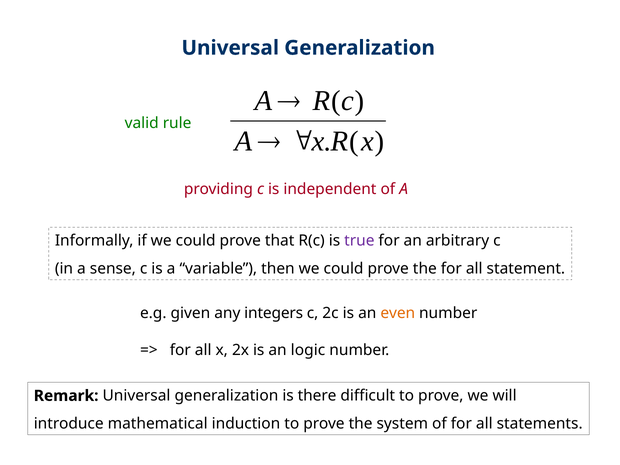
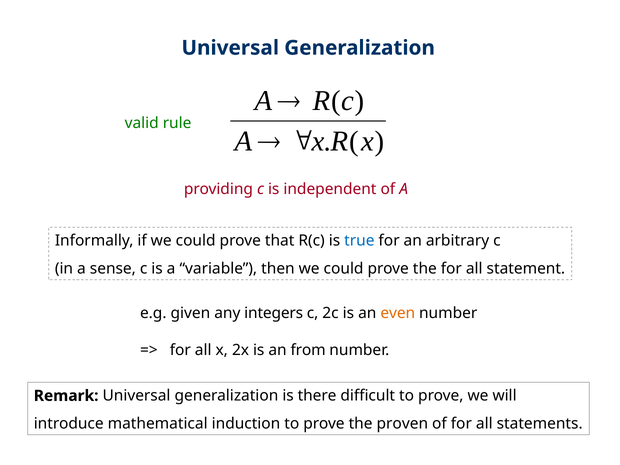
true colour: purple -> blue
logic: logic -> from
system: system -> proven
